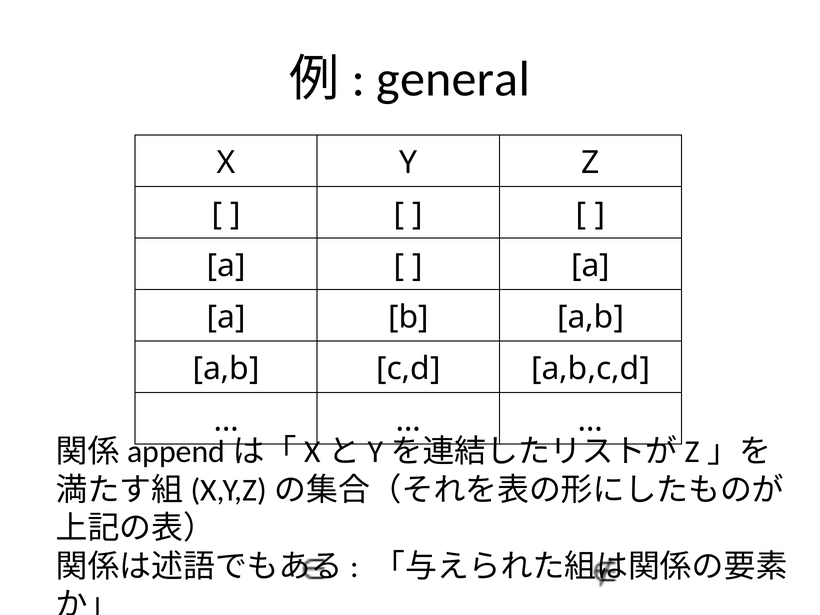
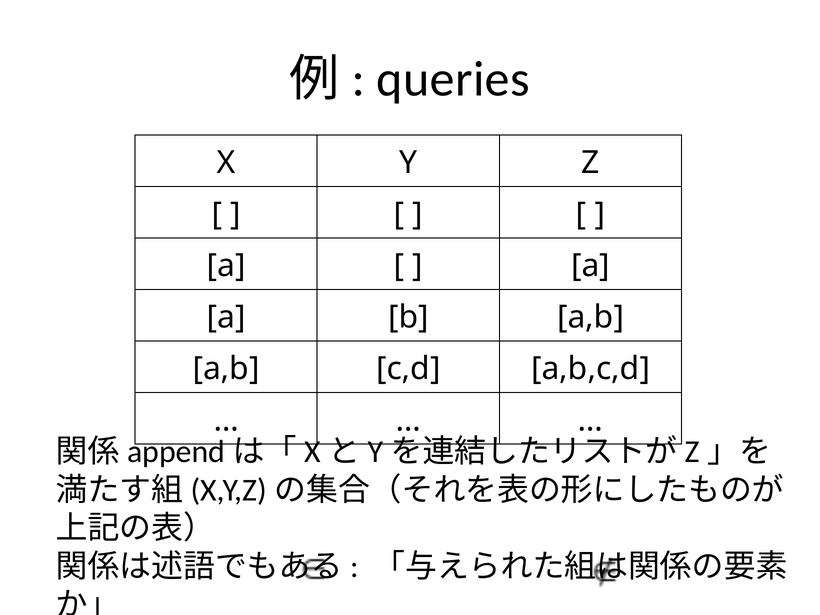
general: general -> queries
